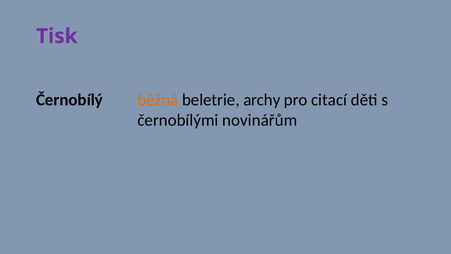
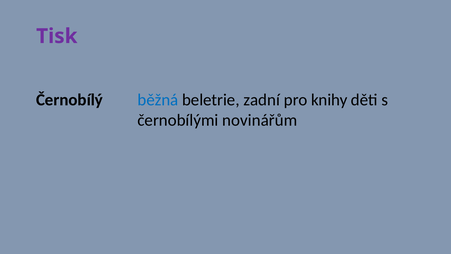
běžná colour: orange -> blue
archy: archy -> zadní
citací: citací -> knihy
